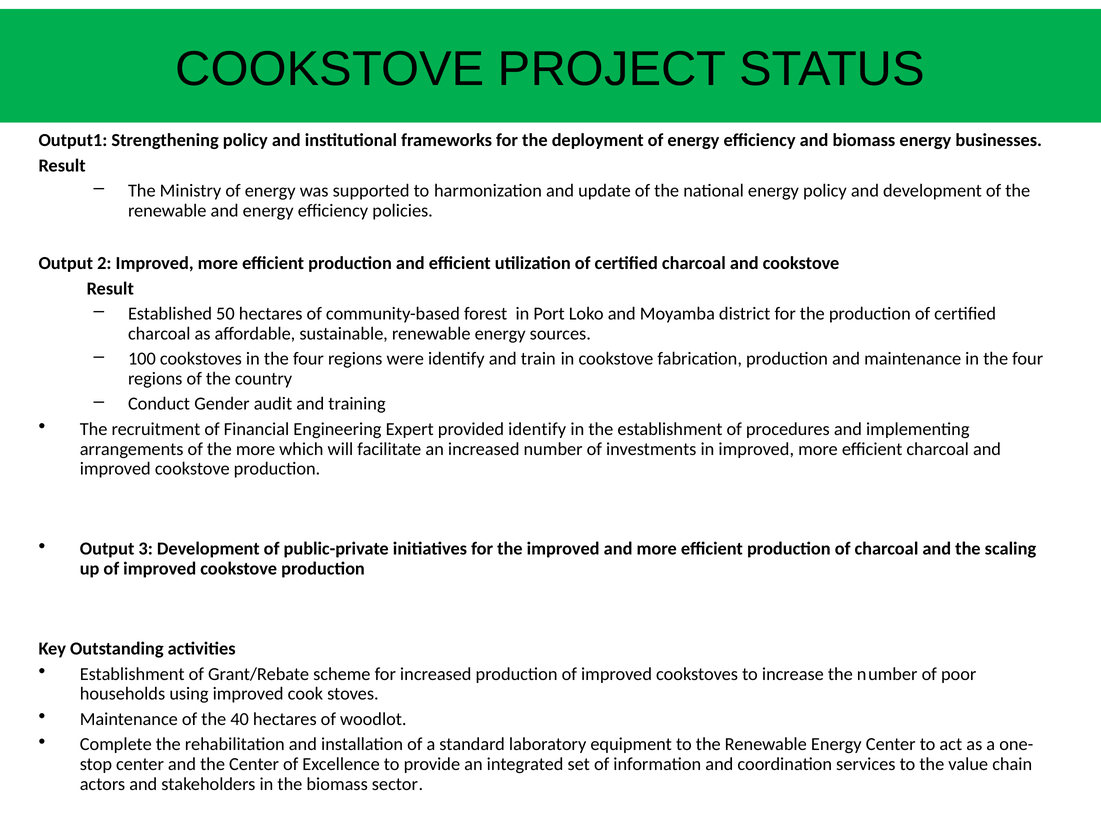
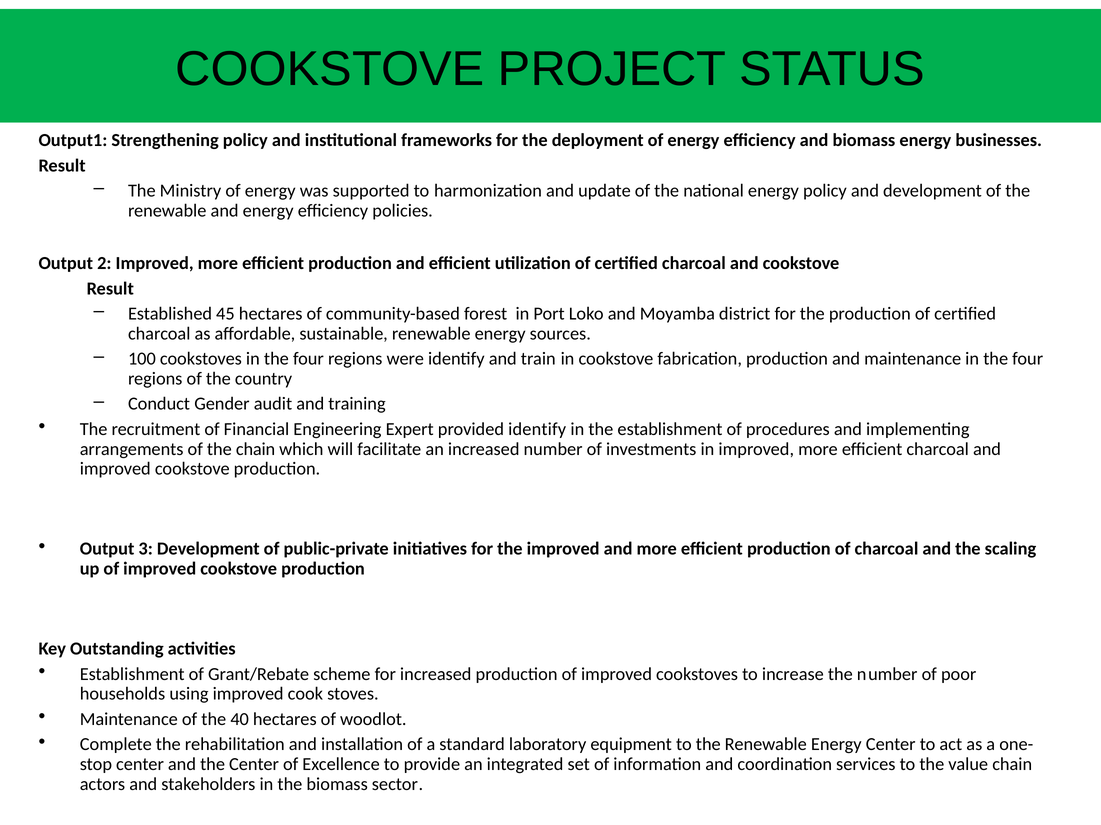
50: 50 -> 45
the more: more -> chain
